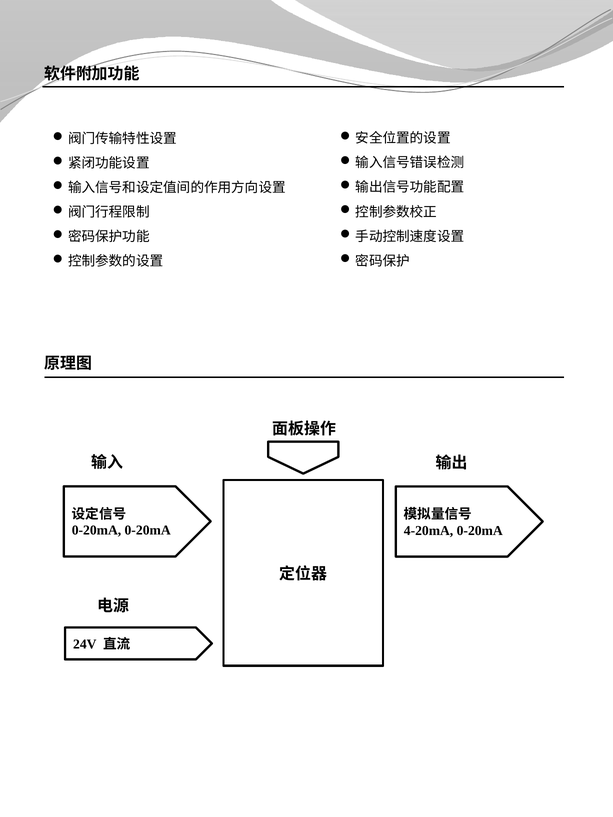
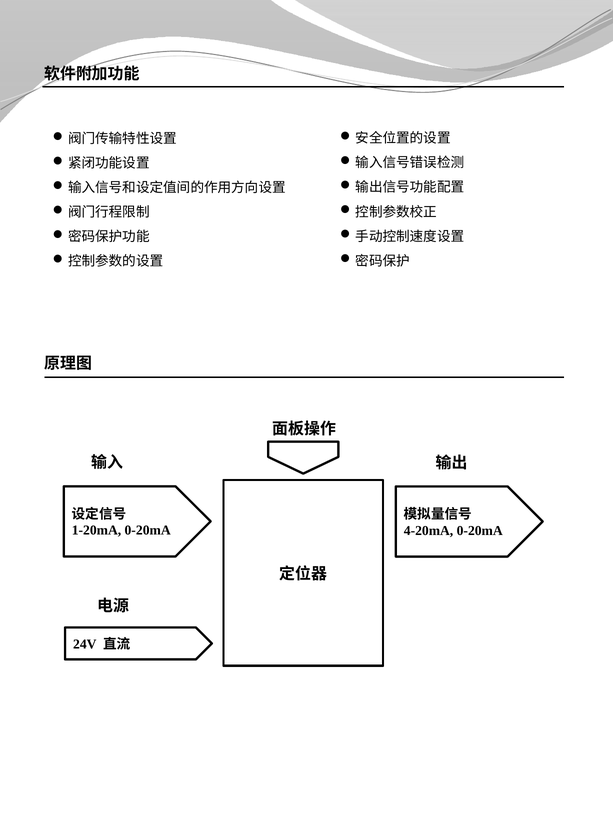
0-20mA at (97, 531): 0-20mA -> 1-20mA
